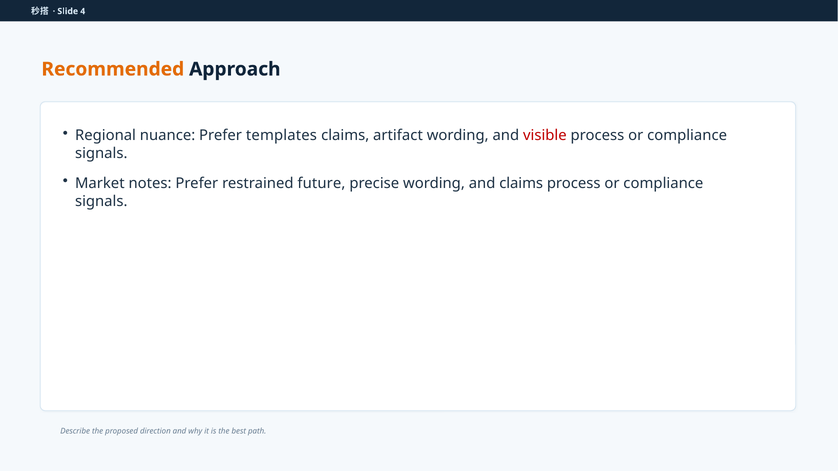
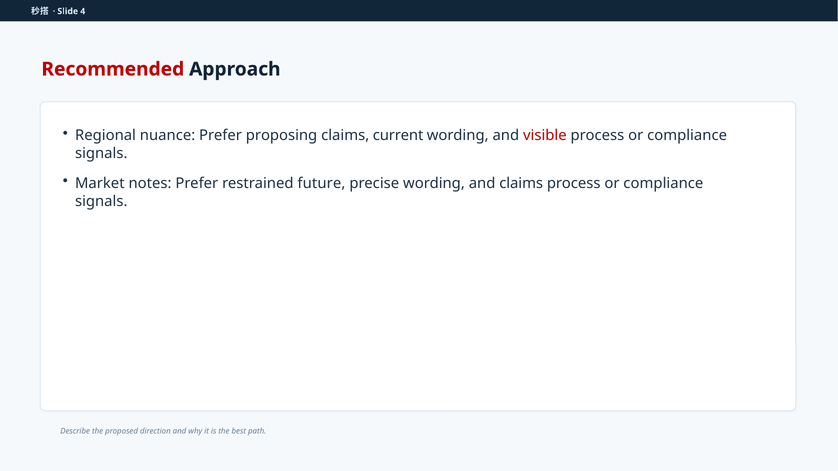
Recommended colour: orange -> red
templates: templates -> proposing
artifact: artifact -> current
